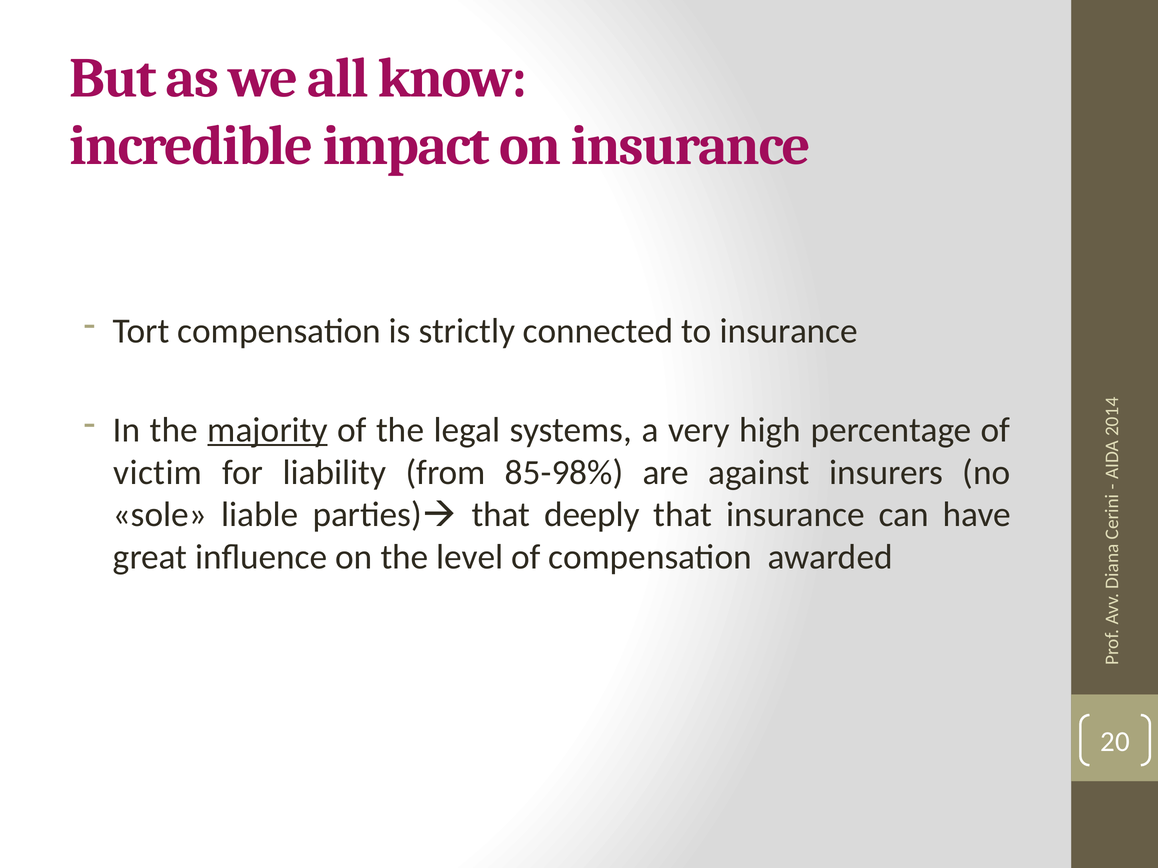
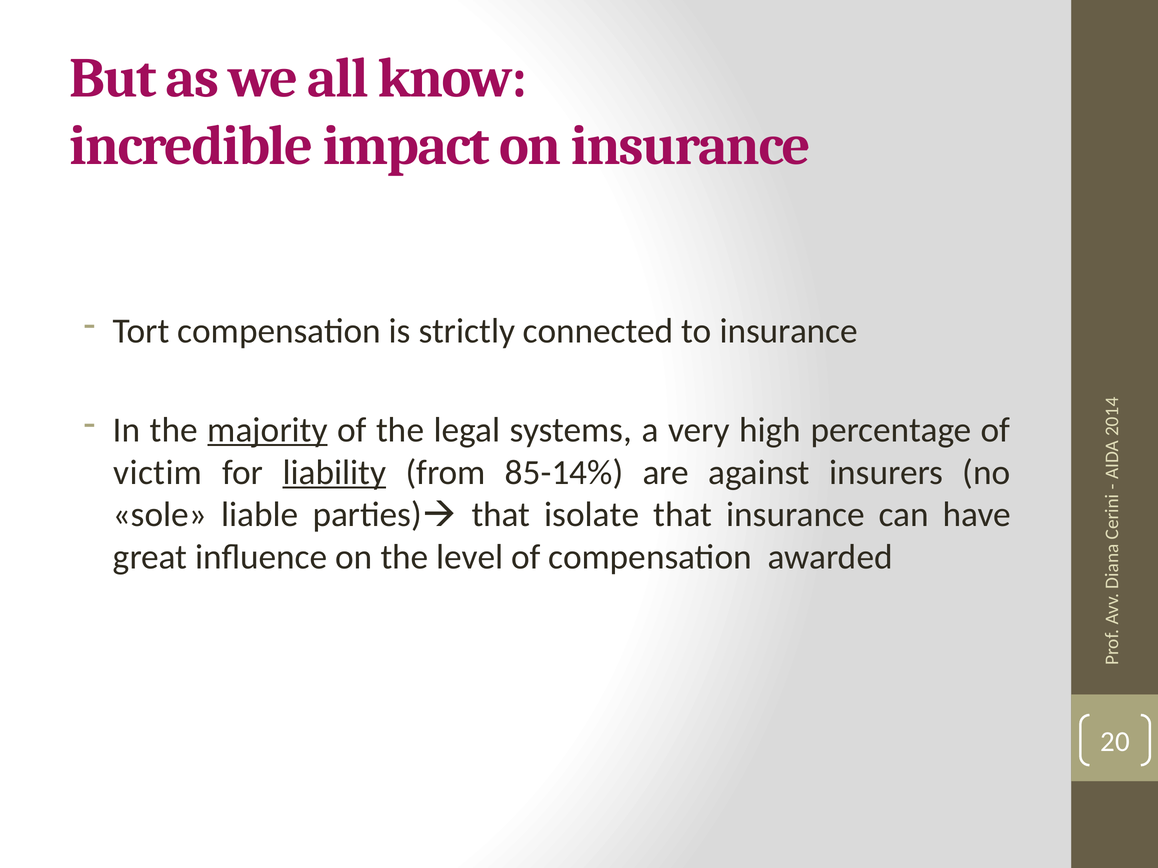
liability underline: none -> present
85-98%: 85-98% -> 85-14%
deeply: deeply -> isolate
